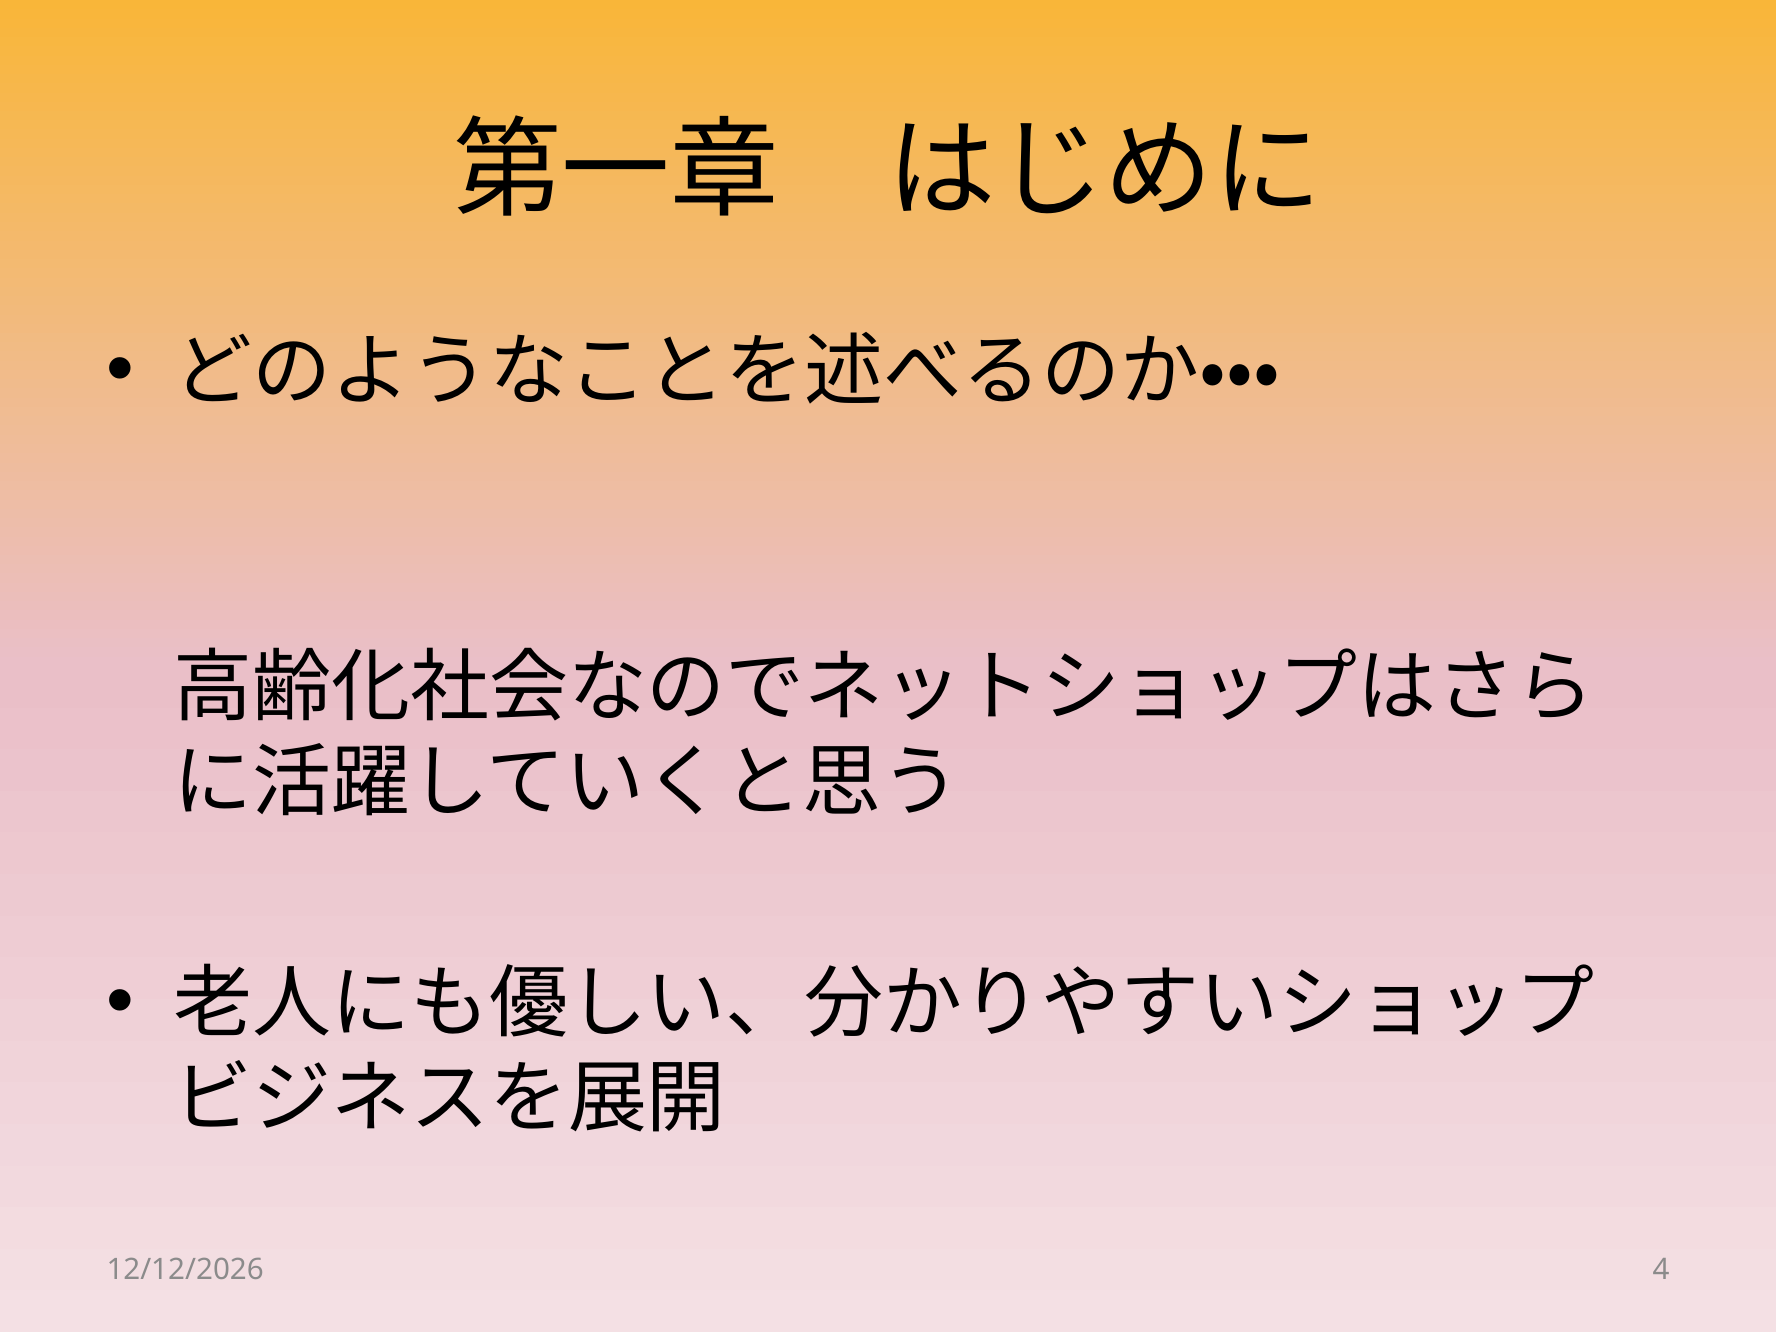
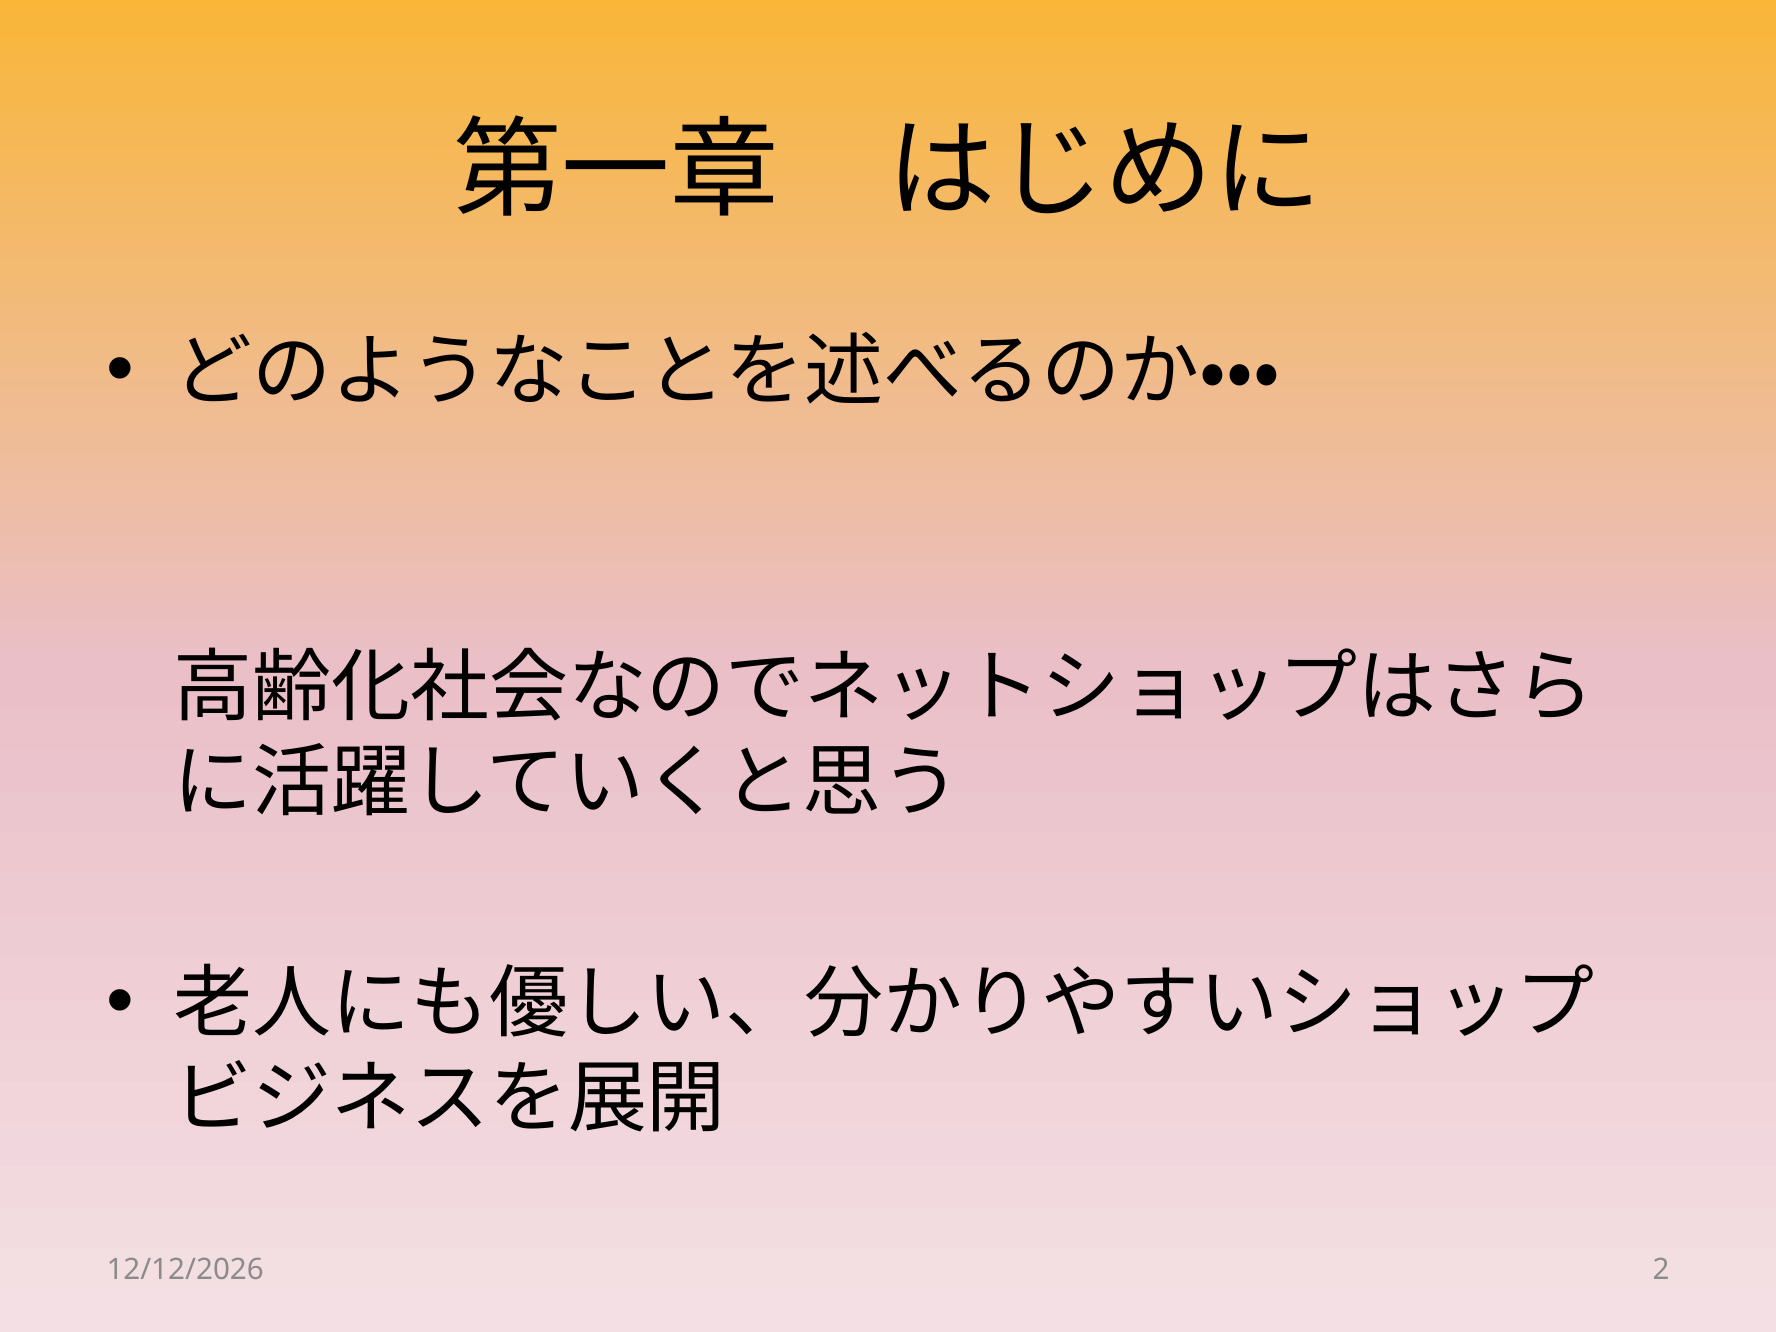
4: 4 -> 2
